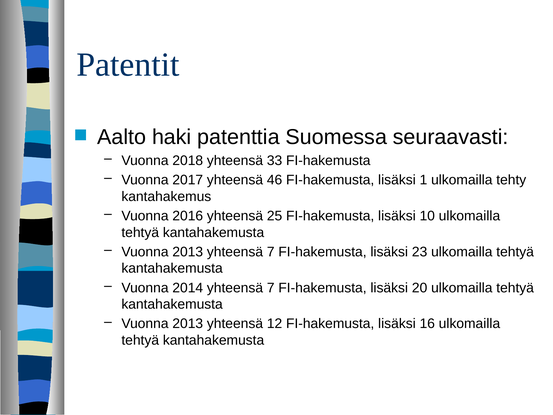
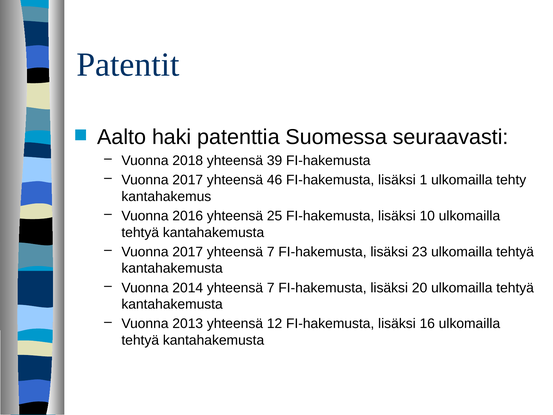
33: 33 -> 39
2013 at (188, 252): 2013 -> 2017
